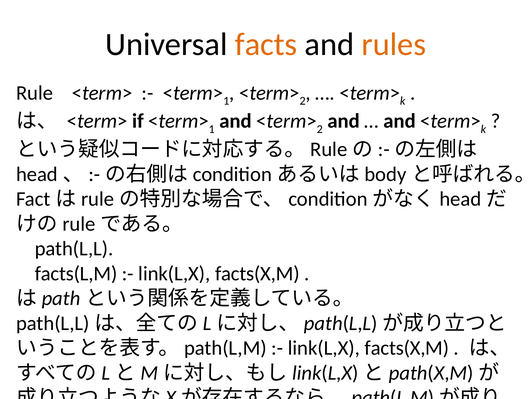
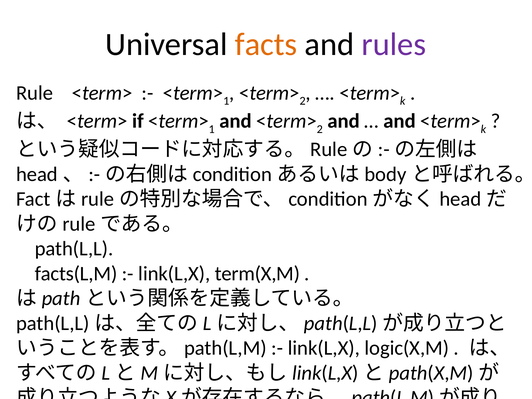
rules colour: orange -> purple
facts(X,M at (257, 274): facts(X,M -> term(X,M
facts(X,M at (407, 348): facts(X,M -> logic(X,M
